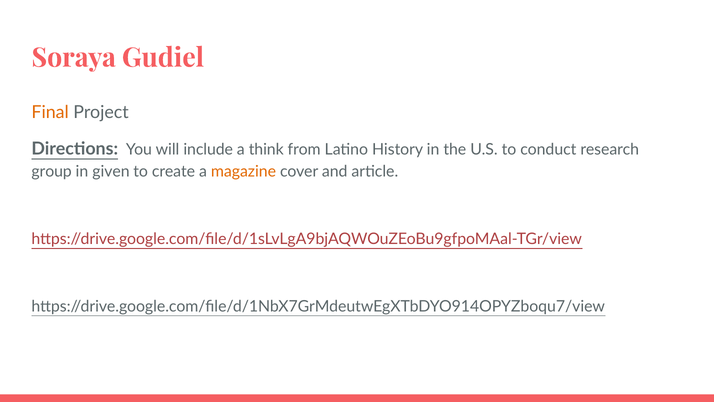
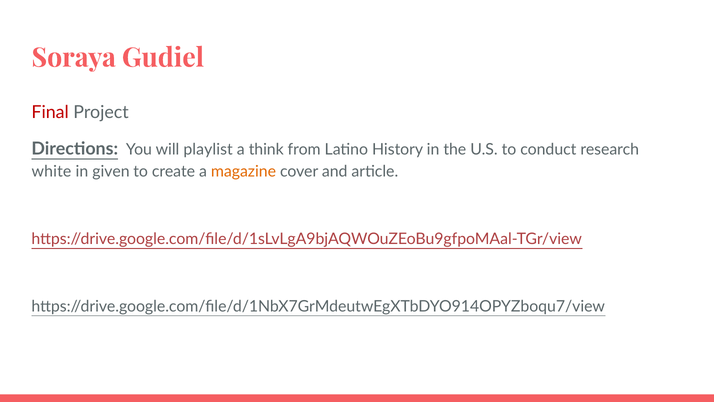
Final colour: orange -> red
include: include -> playlist
group: group -> white
